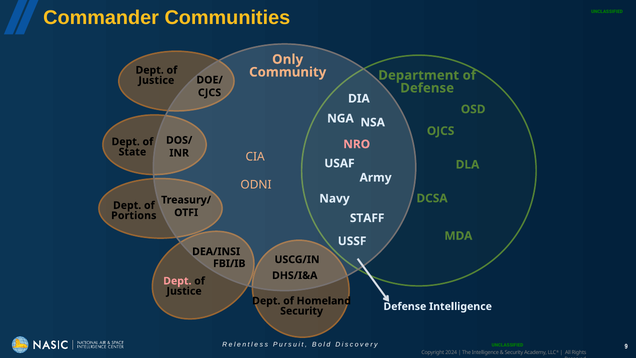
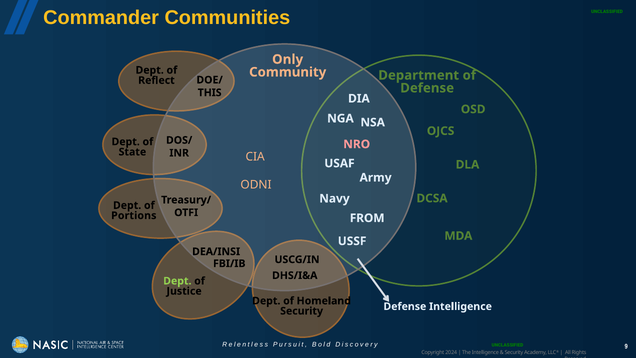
Justice at (156, 80): Justice -> Reflect
CJCS: CJCS -> THIS
STAFF: STAFF -> FROM
Dept at (177, 281) colour: pink -> light green
